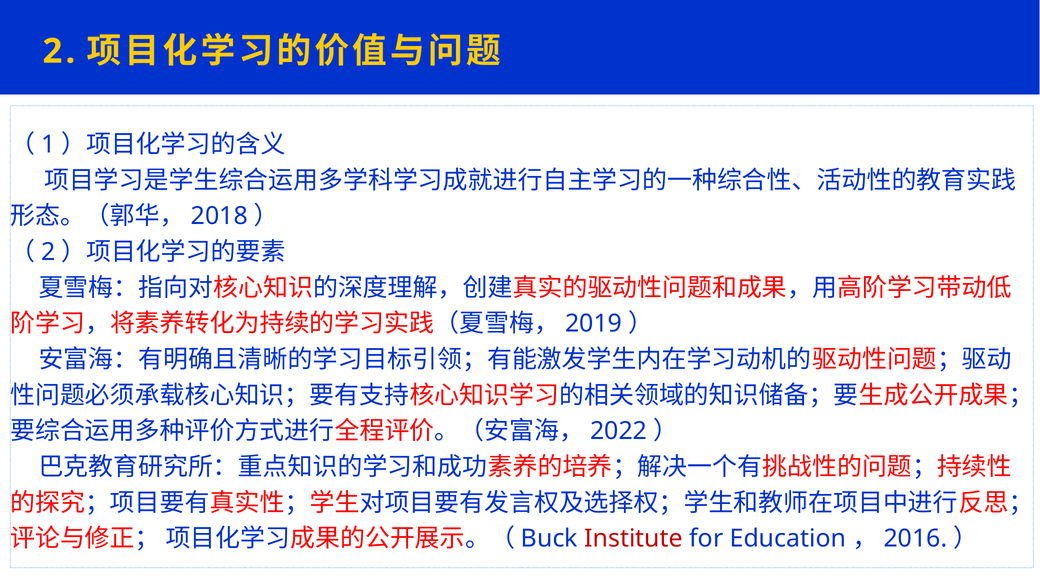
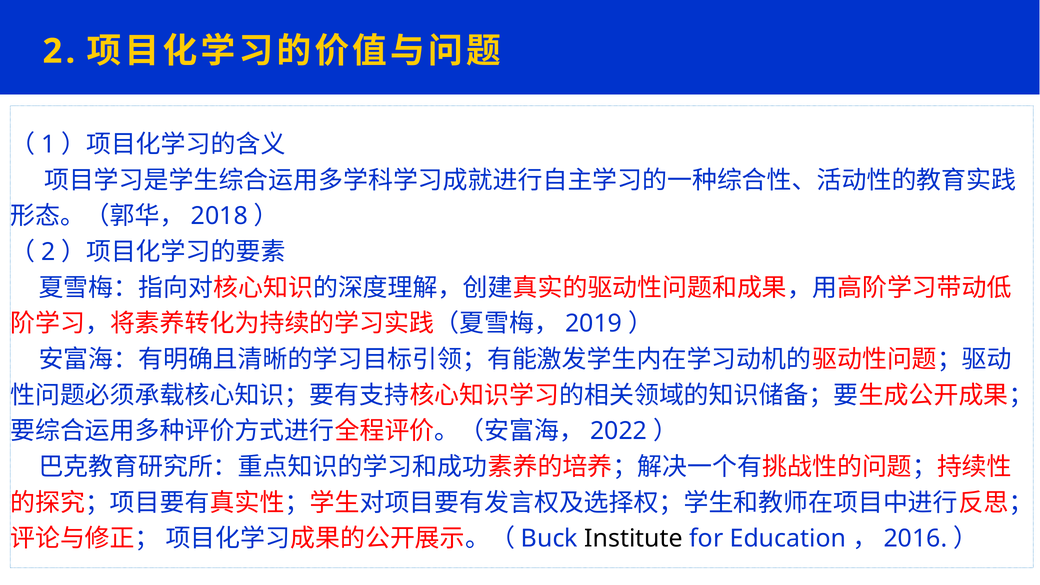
Institute colour: red -> black
